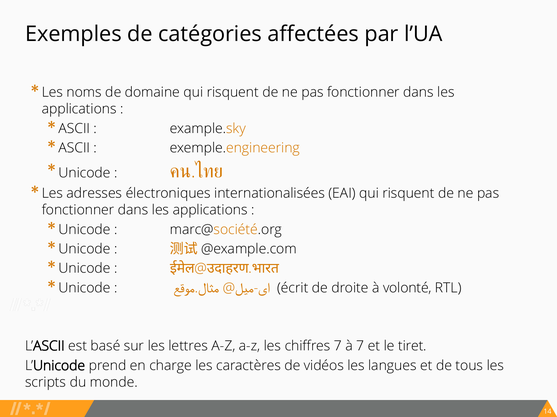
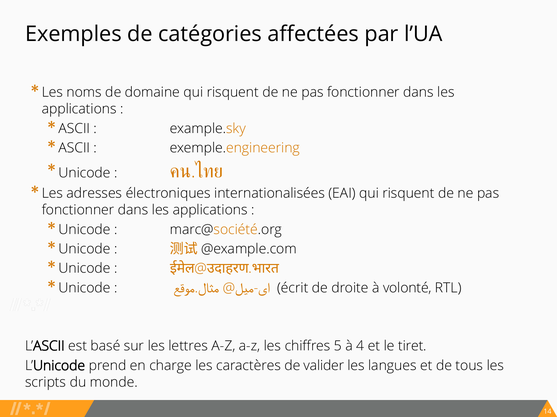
chiffres 7: 7 -> 5
à 7: 7 -> 4
vidéos: vidéos -> valider
